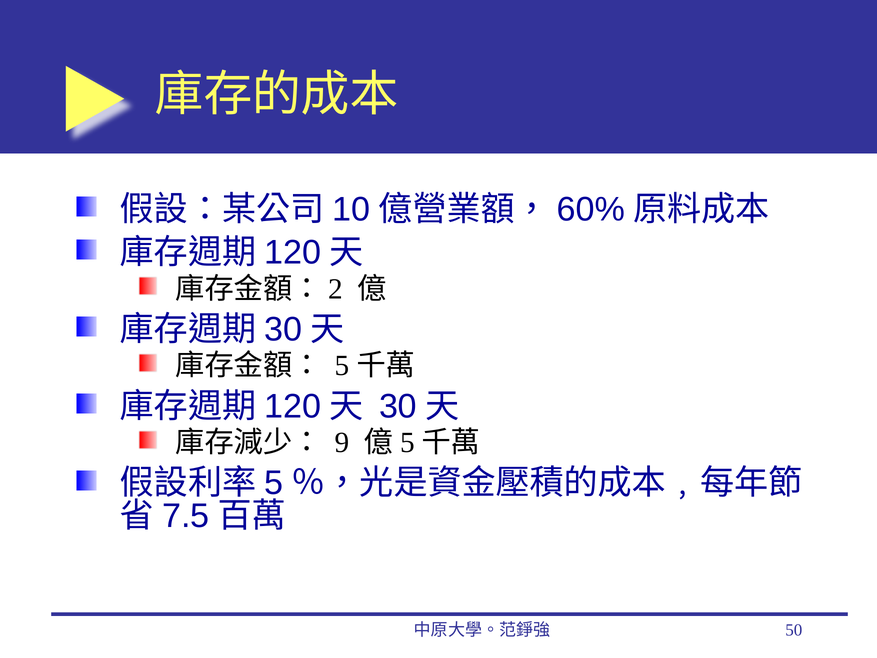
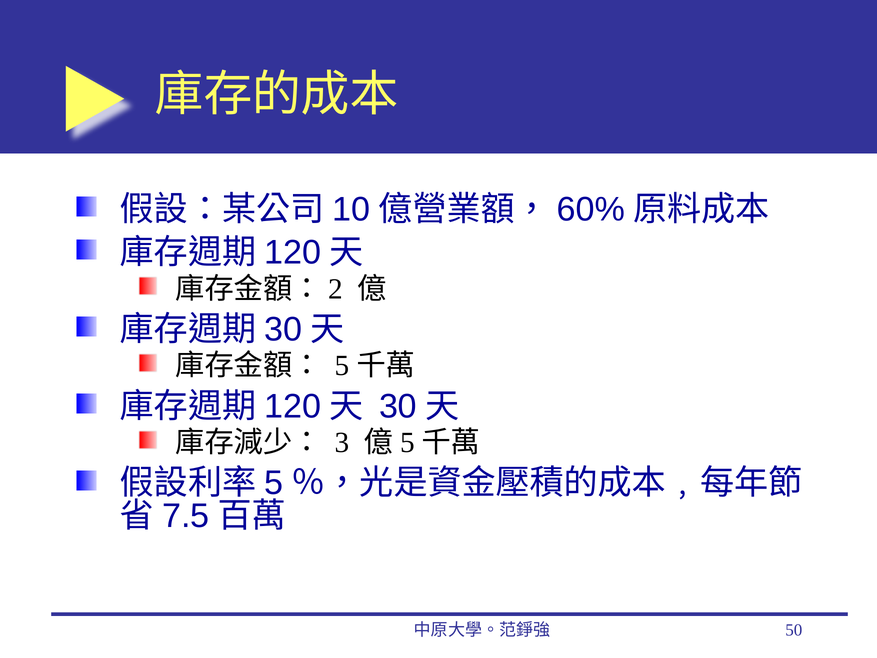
9: 9 -> 3
